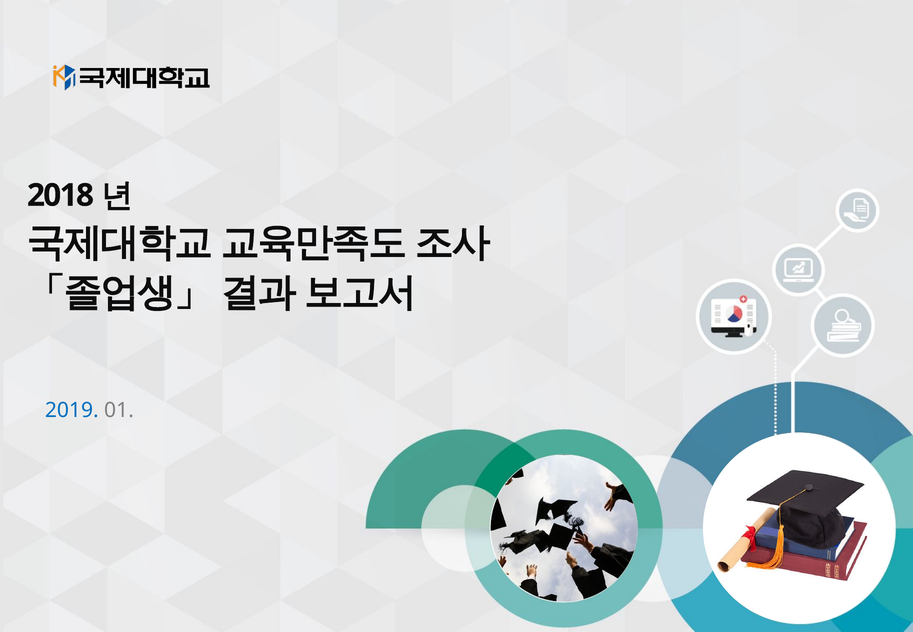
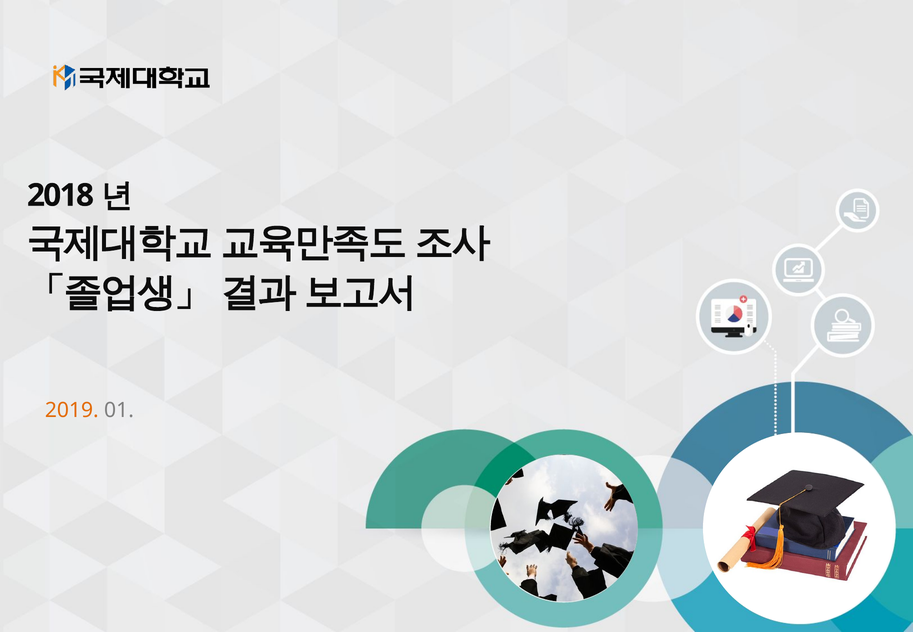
2019 colour: blue -> orange
